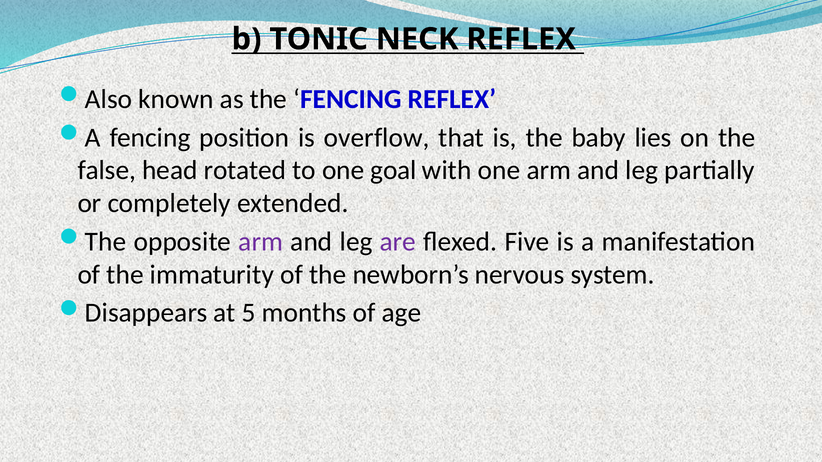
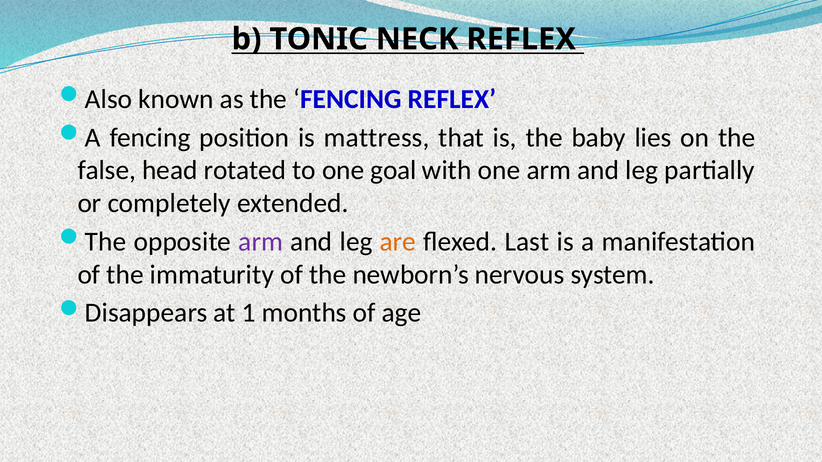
overflow: overflow -> mattress
are colour: purple -> orange
Five: Five -> Last
5: 5 -> 1
